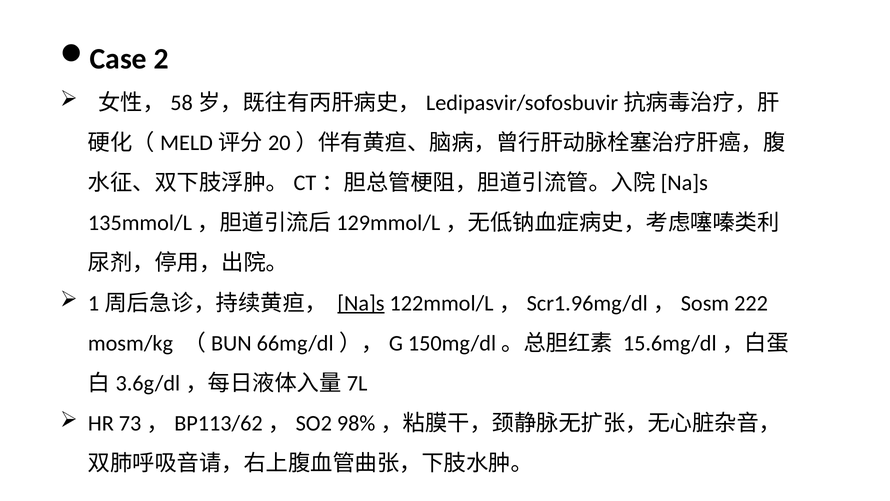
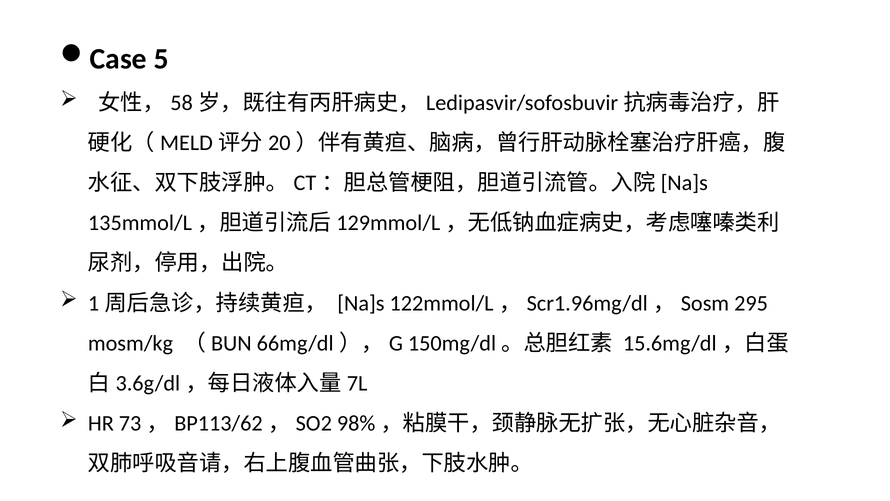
2: 2 -> 5
Na]s underline: present -> none
222: 222 -> 295
